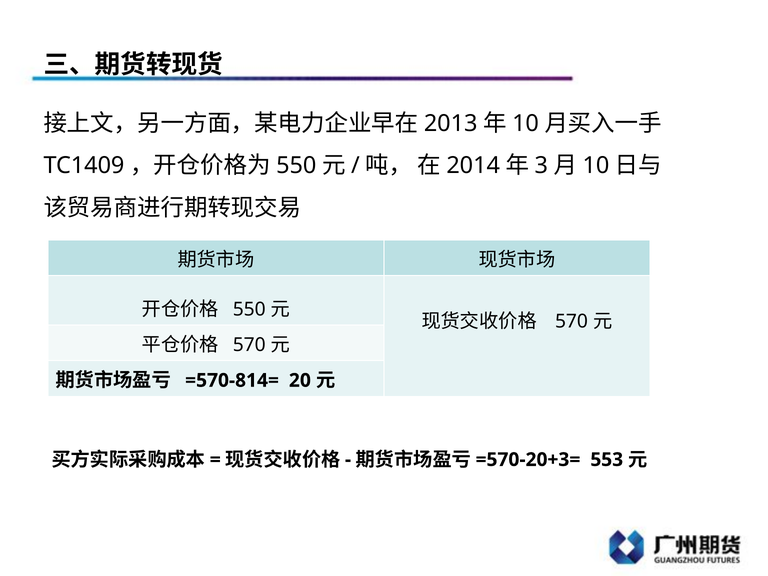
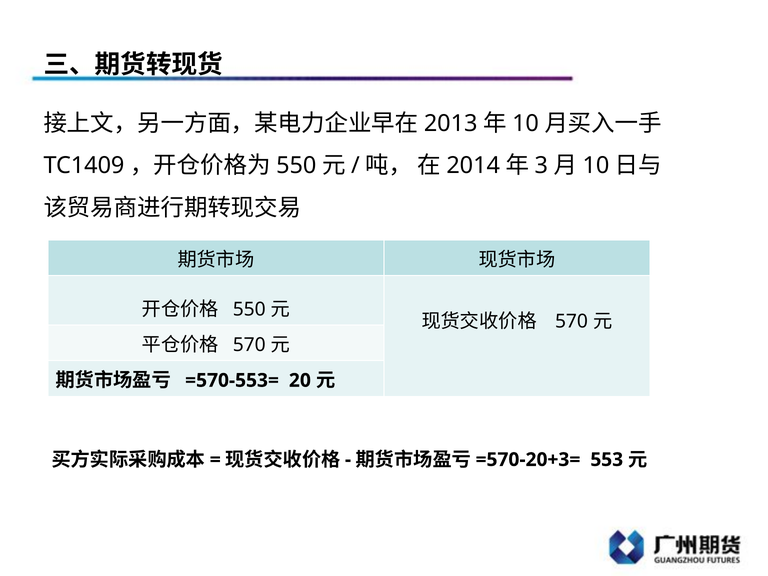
=570-814=: =570-814= -> =570-553=
